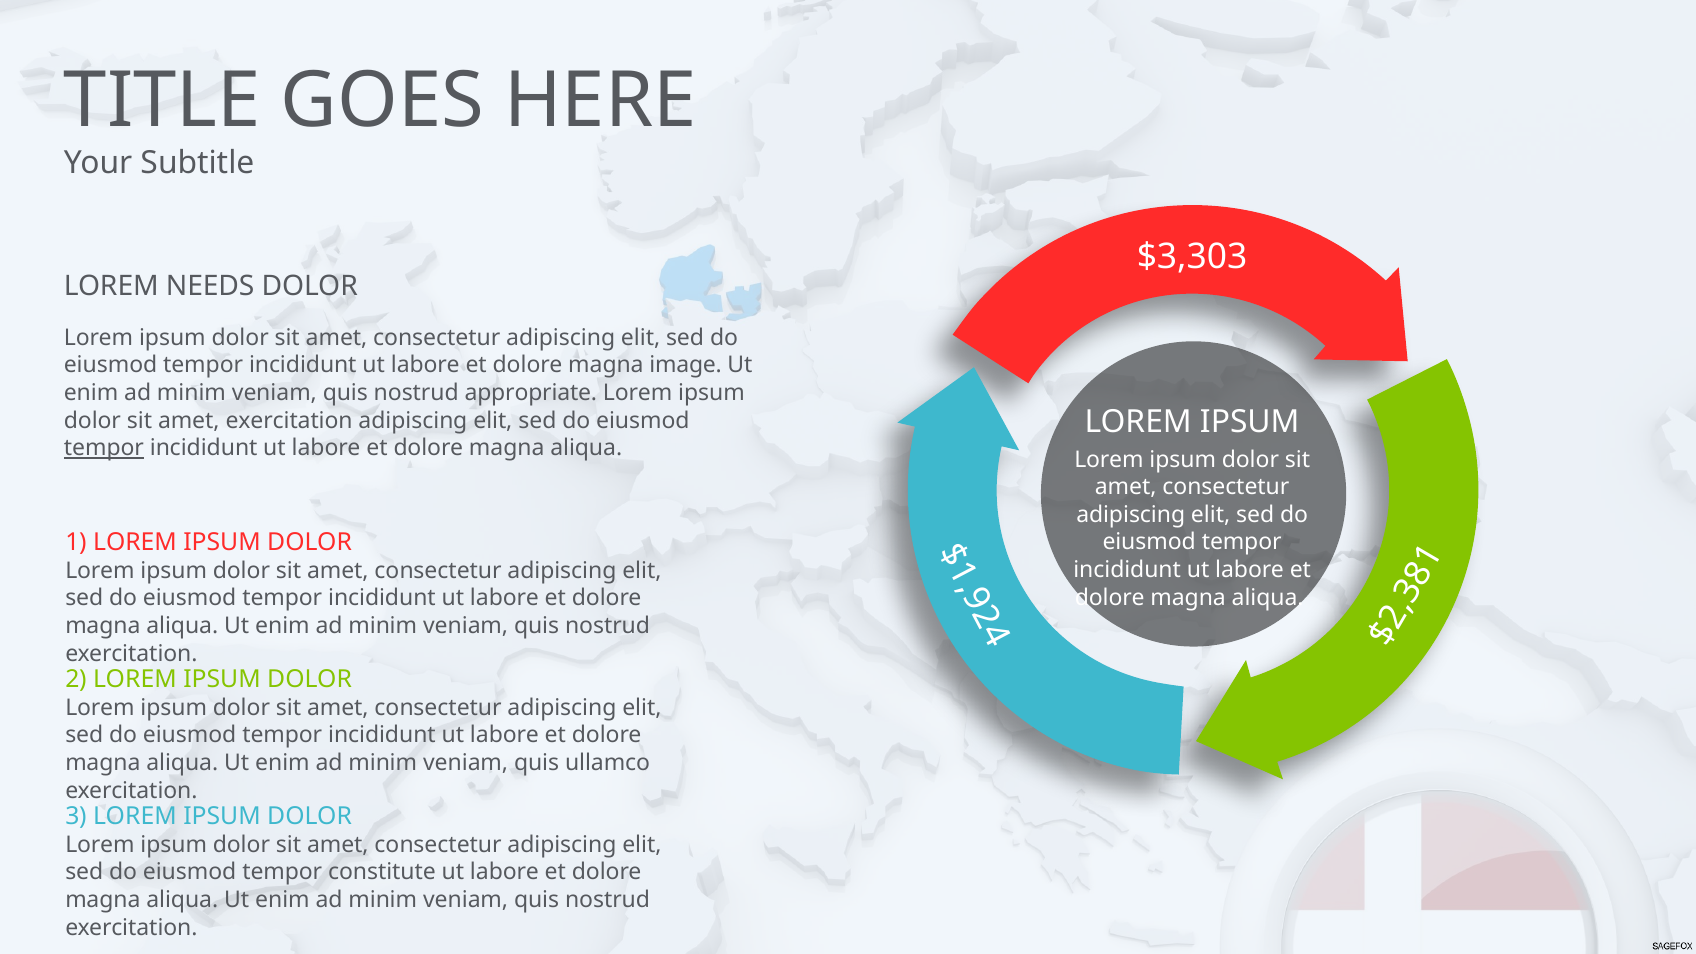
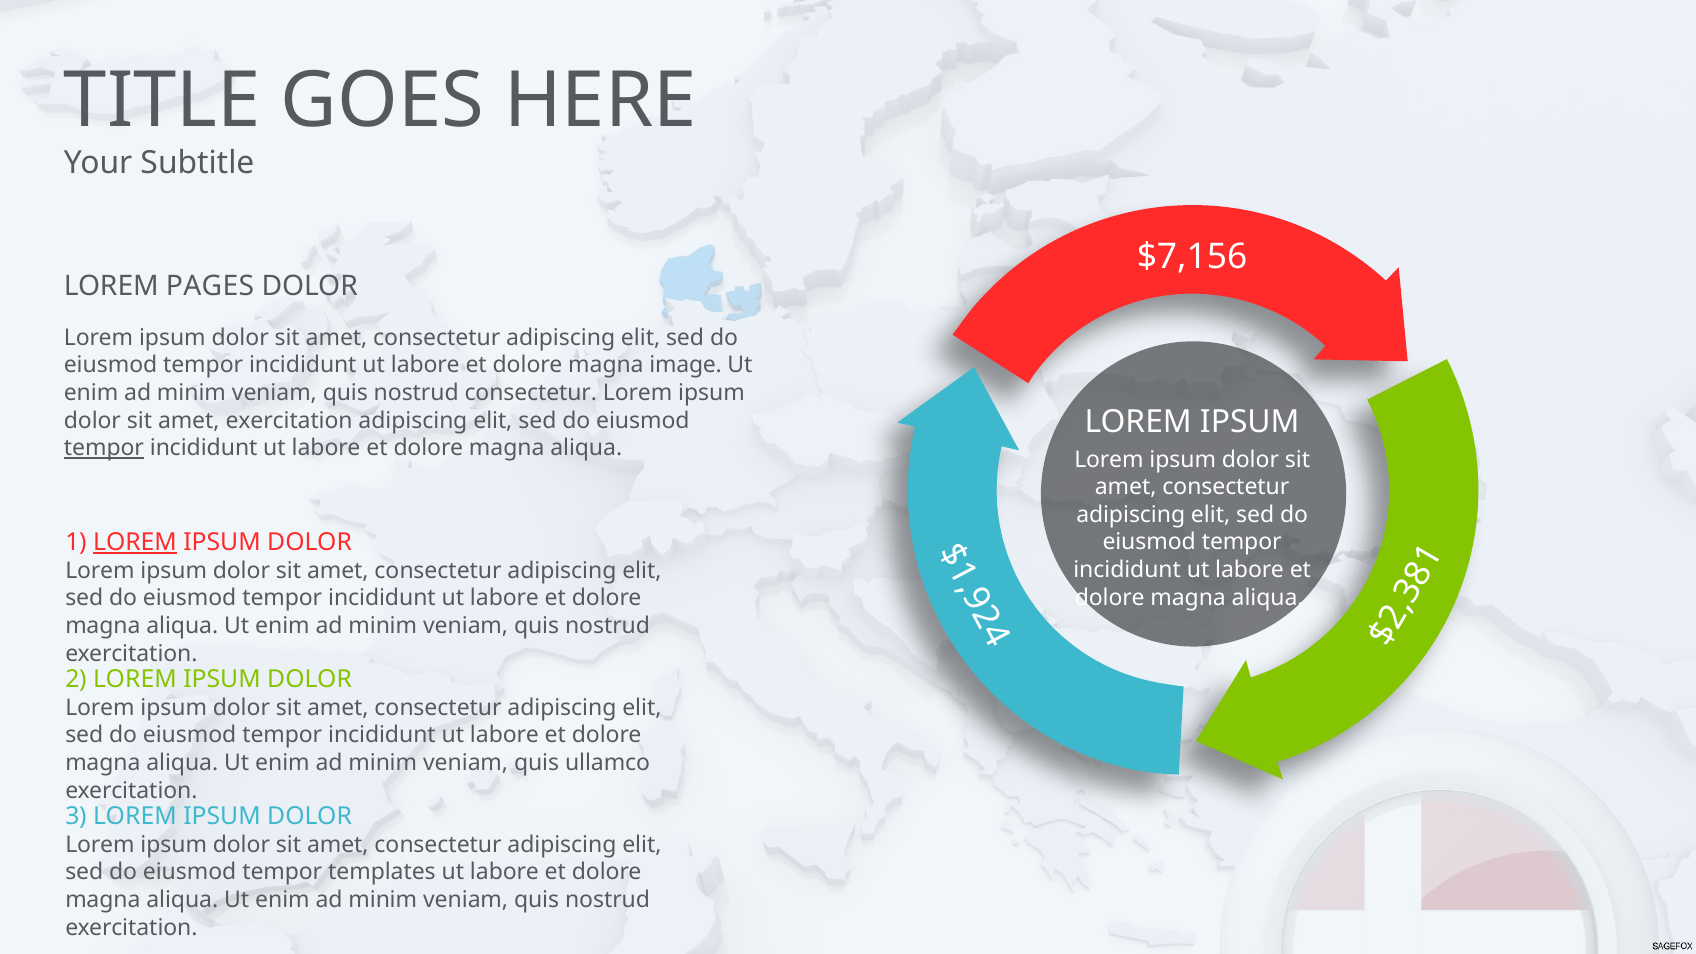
$3,303: $3,303 -> $7,156
NEEDS: NEEDS -> PAGES
nostrud appropriate: appropriate -> consectetur
LOREM at (135, 542) underline: none -> present
constitute: constitute -> templates
